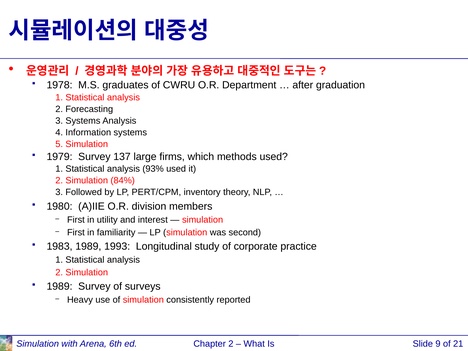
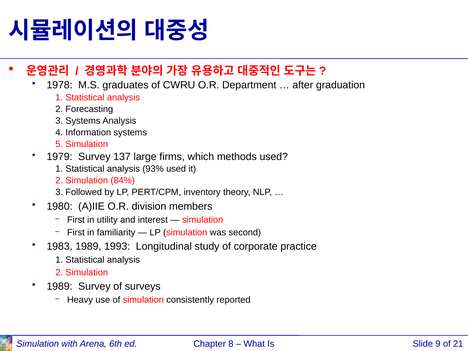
Chapter 2: 2 -> 8
